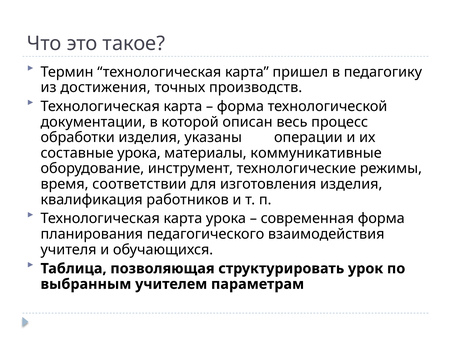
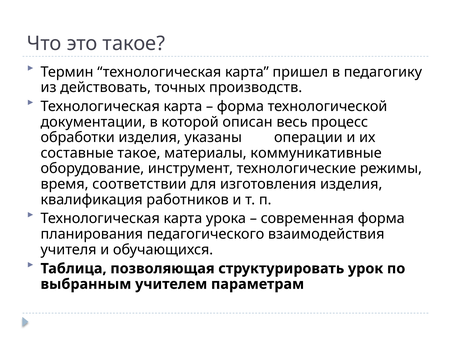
достижения: достижения -> действовать
составные урока: урока -> такое
